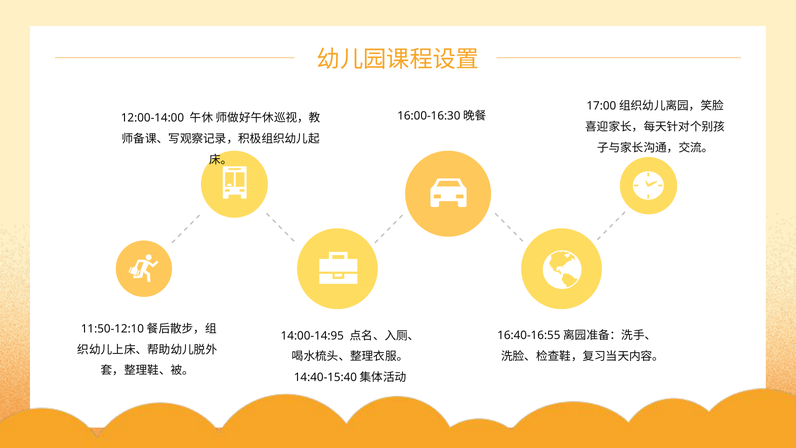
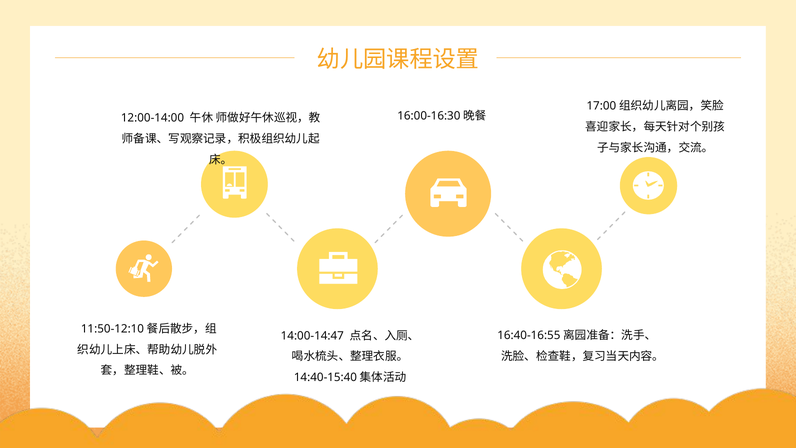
14:00-14:95: 14:00-14:95 -> 14:00-14:47
